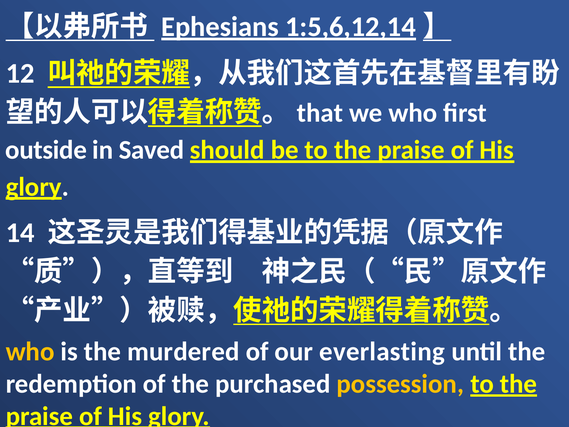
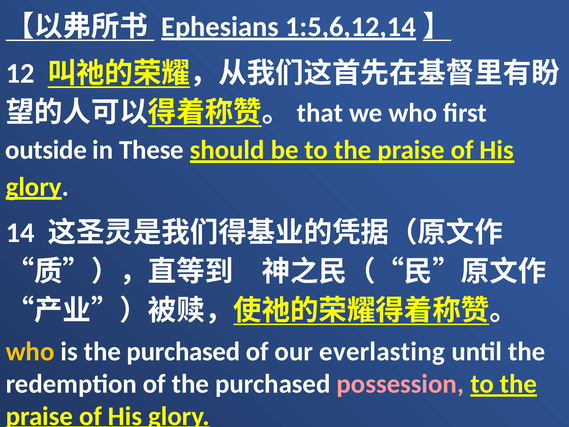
Saved: Saved -> These
is the murdered: murdered -> purchased
possession colour: yellow -> pink
